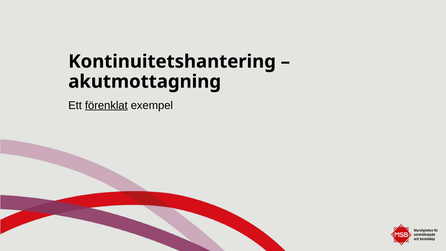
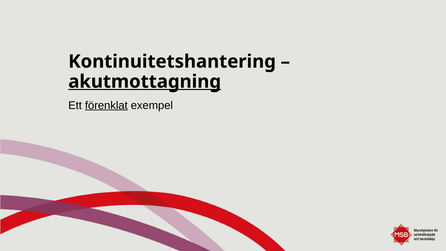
akutmottagning underline: none -> present
